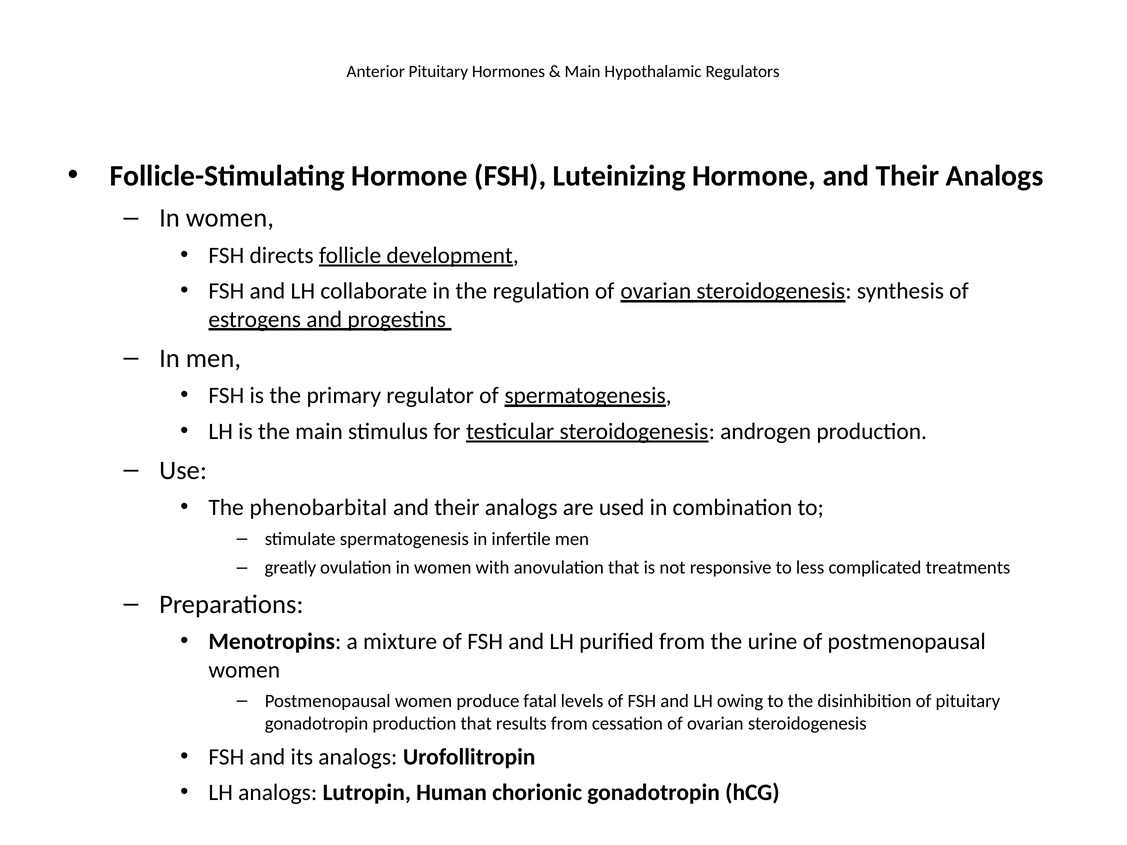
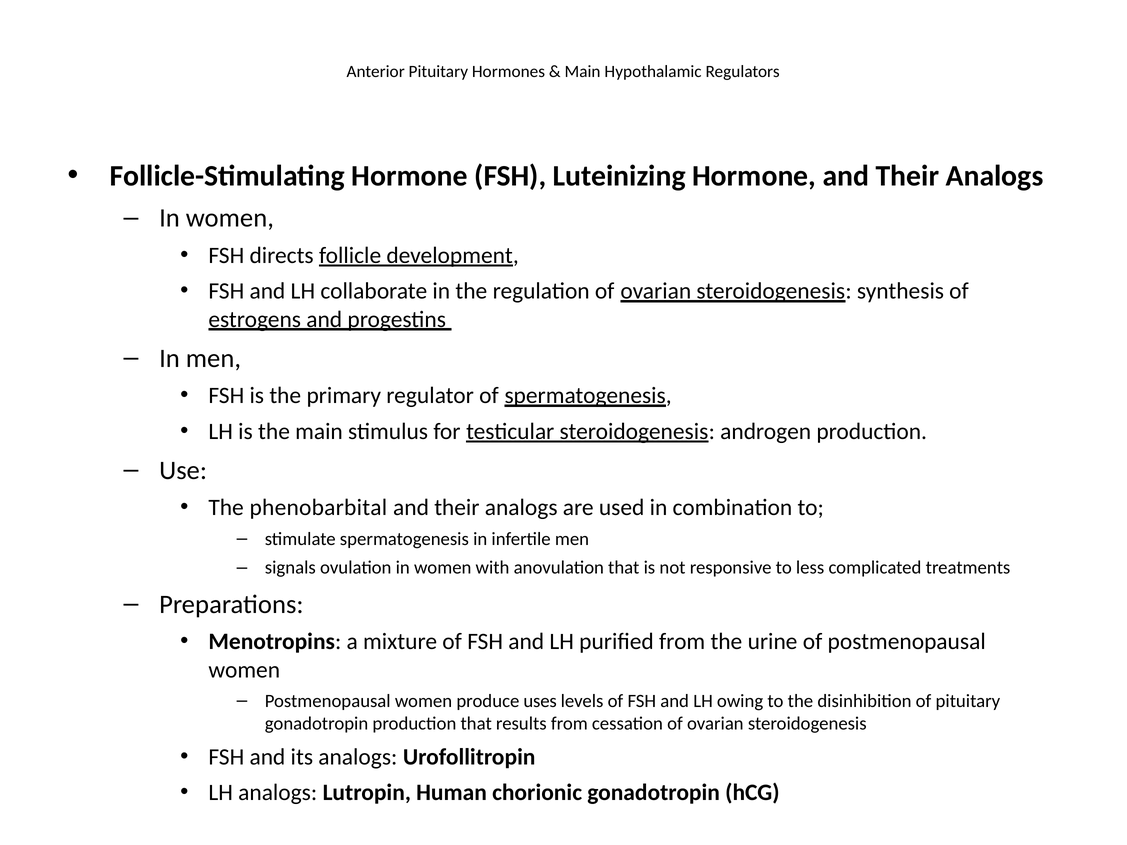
greatly: greatly -> signals
fatal: fatal -> uses
